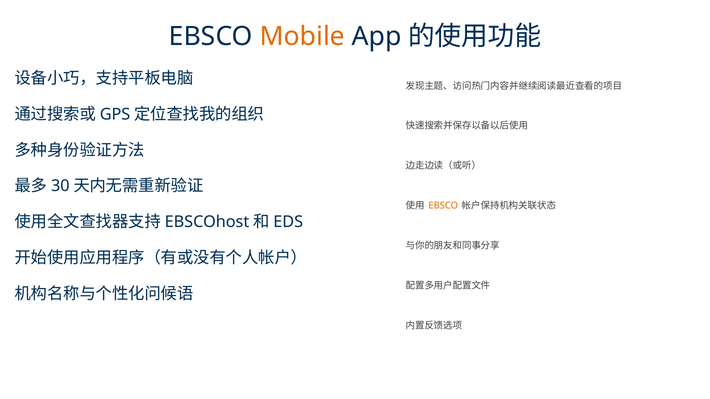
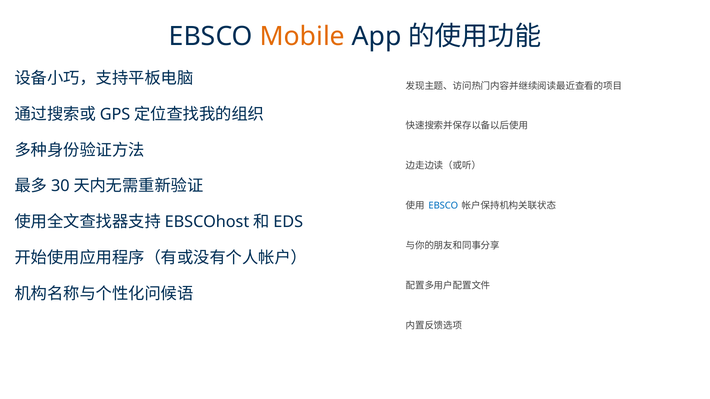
EBSCO at (443, 206) colour: orange -> blue
